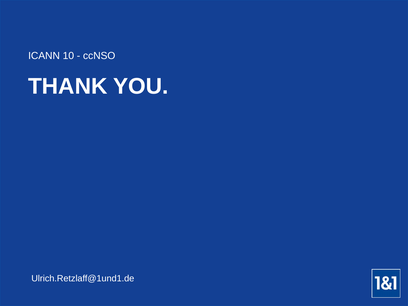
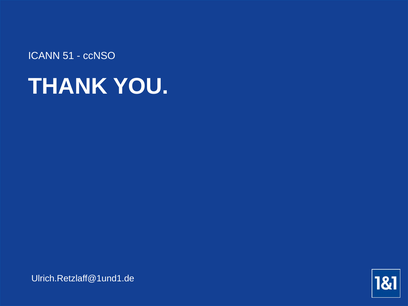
10: 10 -> 51
